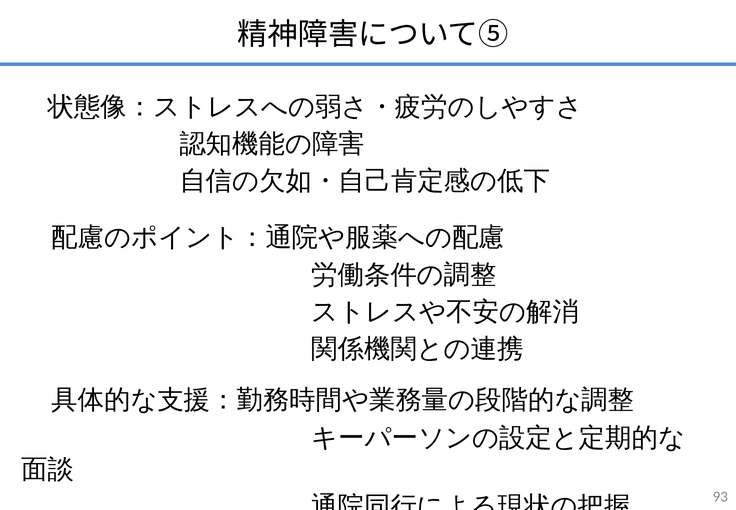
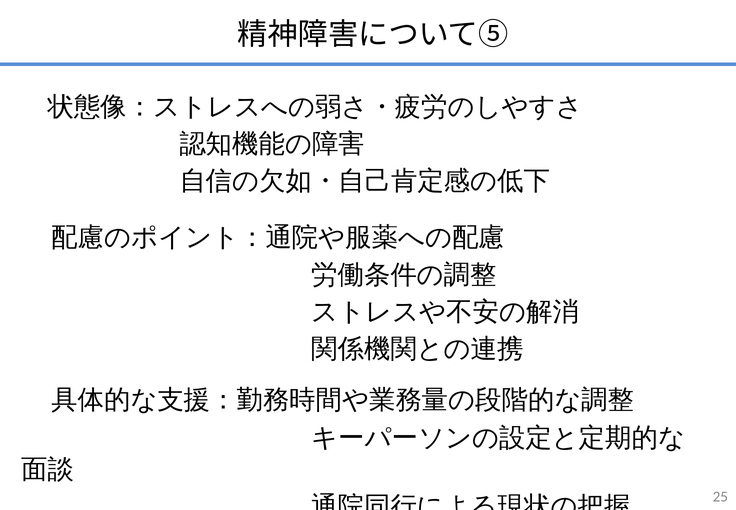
93: 93 -> 25
